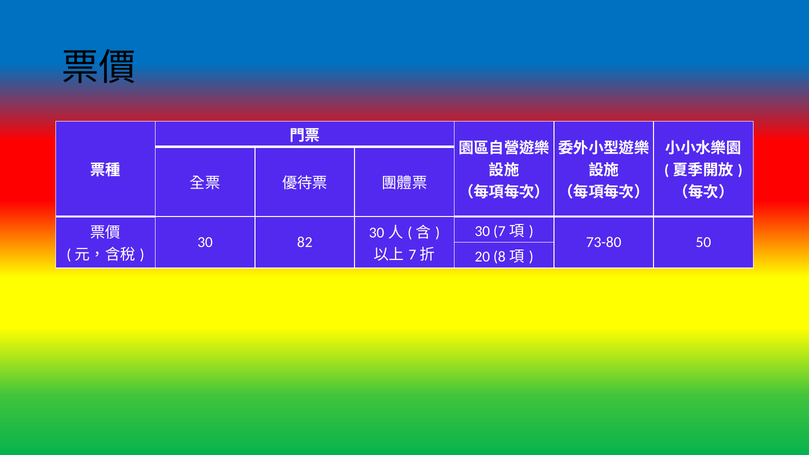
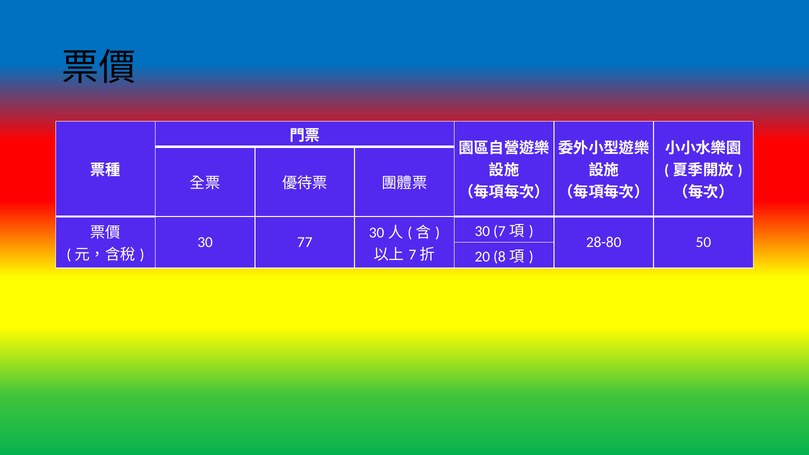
82: 82 -> 77
73-80: 73-80 -> 28-80
